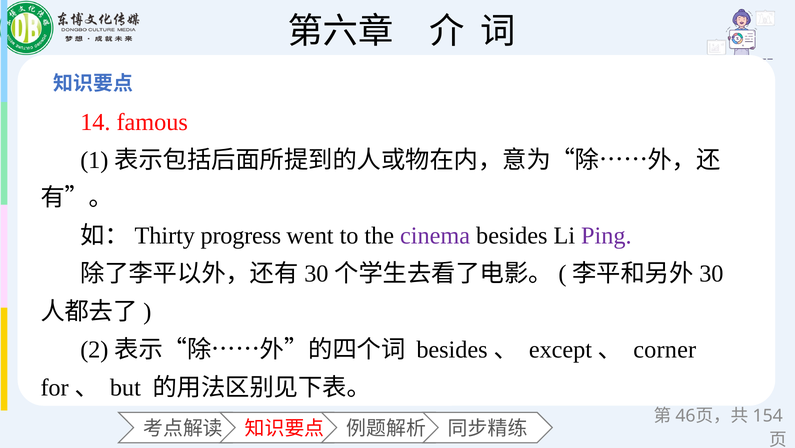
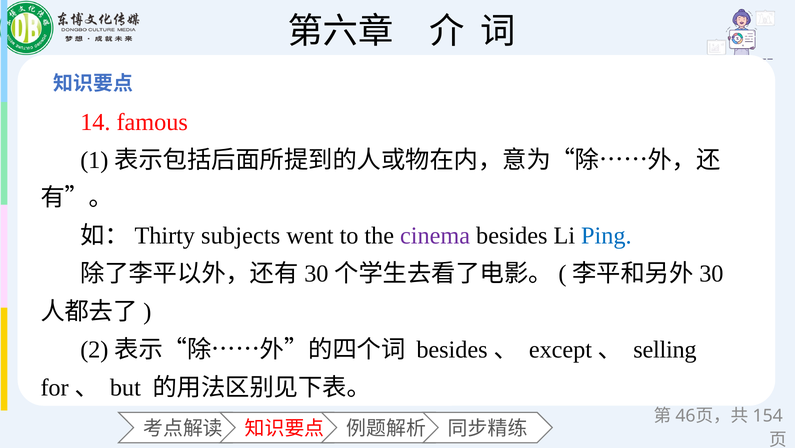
progress: progress -> subjects
Ping colour: purple -> blue
corner: corner -> selling
